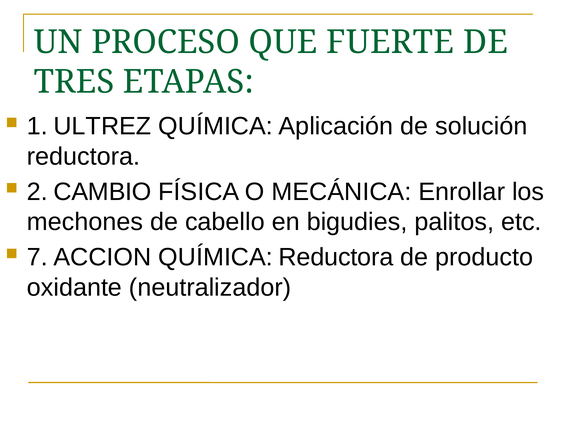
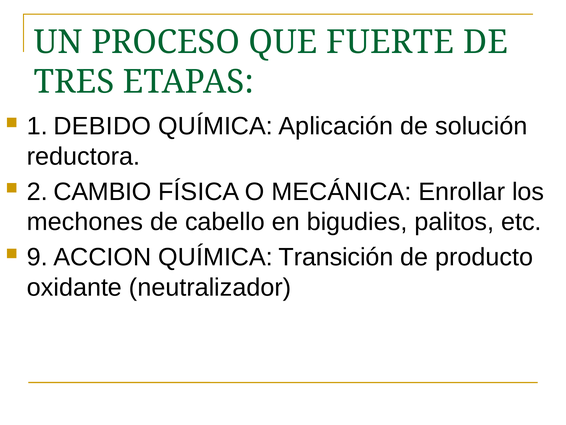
ULTREZ: ULTREZ -> DEBIDO
7: 7 -> 9
QUÍMICA Reductora: Reductora -> Transición
